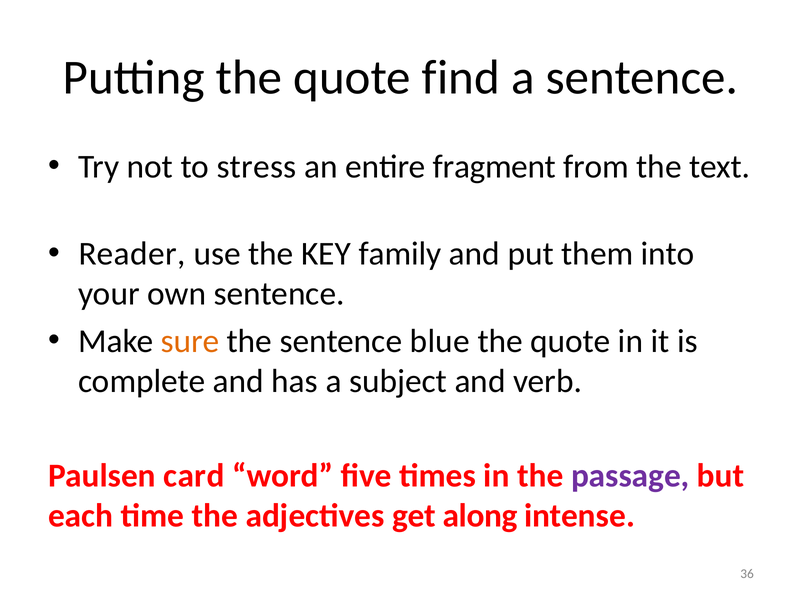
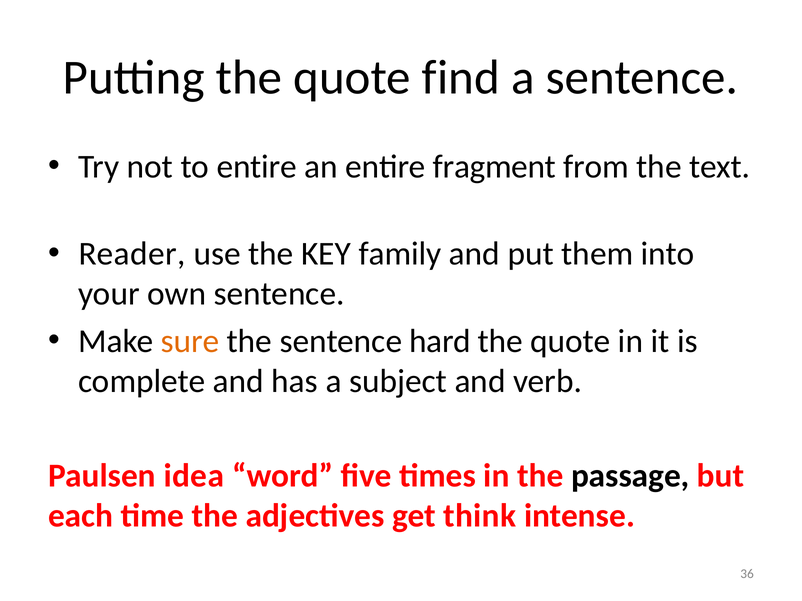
to stress: stress -> entire
blue: blue -> hard
card: card -> idea
passage colour: purple -> black
along: along -> think
